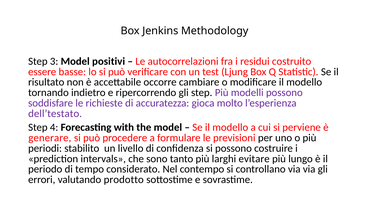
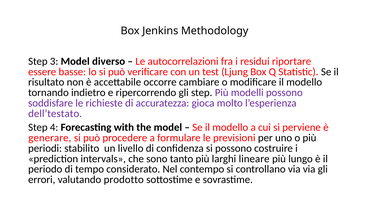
positivi: positivi -> diverso
costruito: costruito -> riportare
evitare: evitare -> lineare
